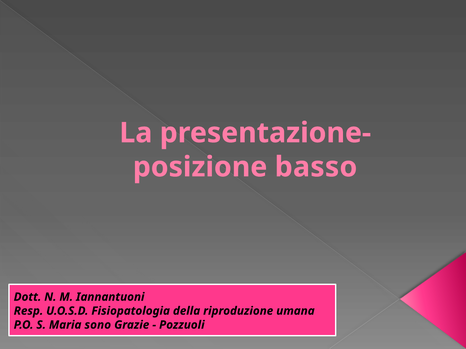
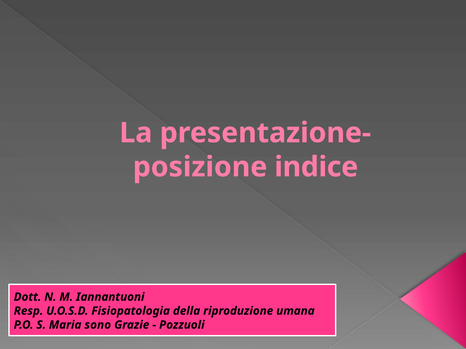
basso: basso -> indice
